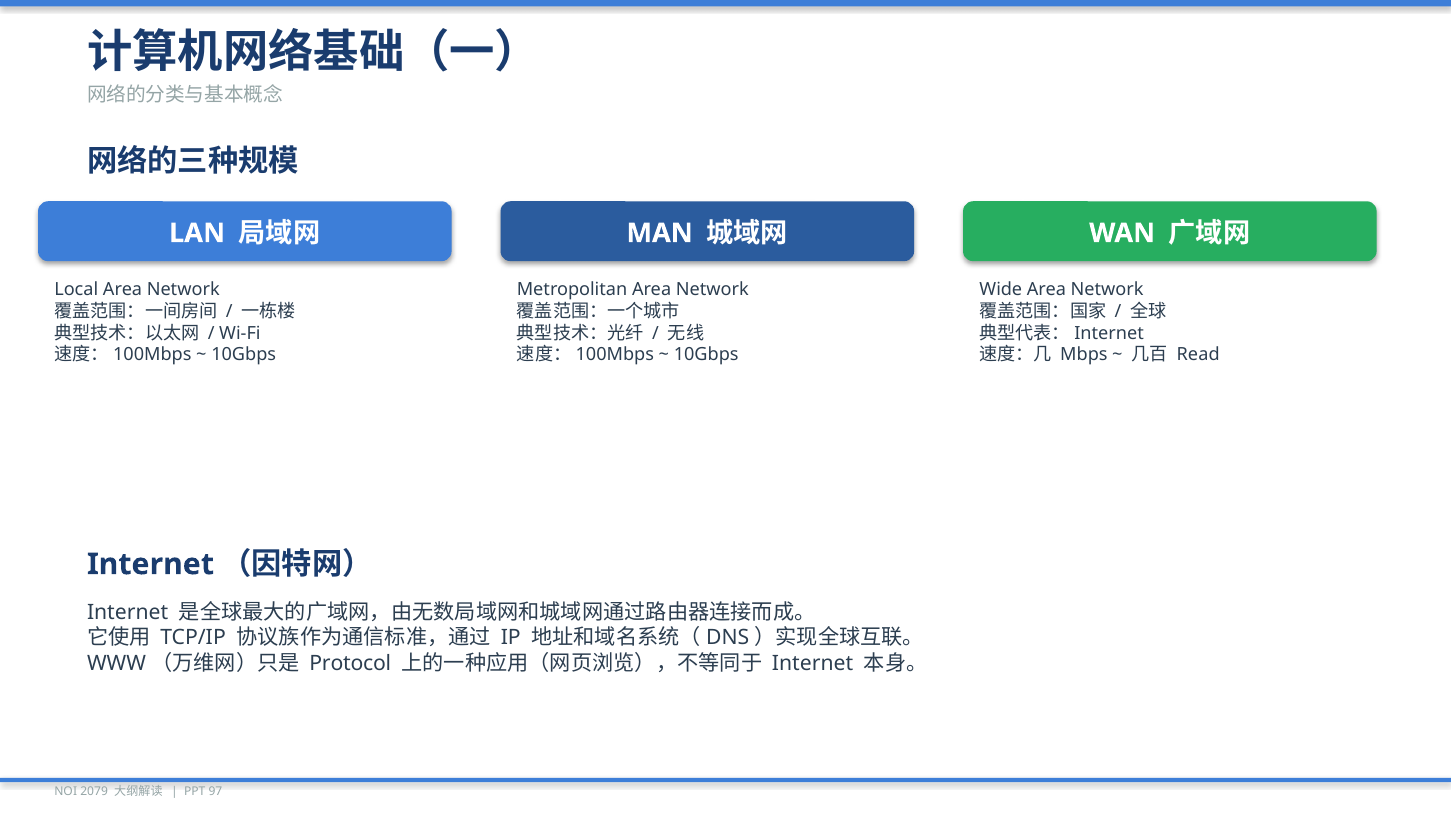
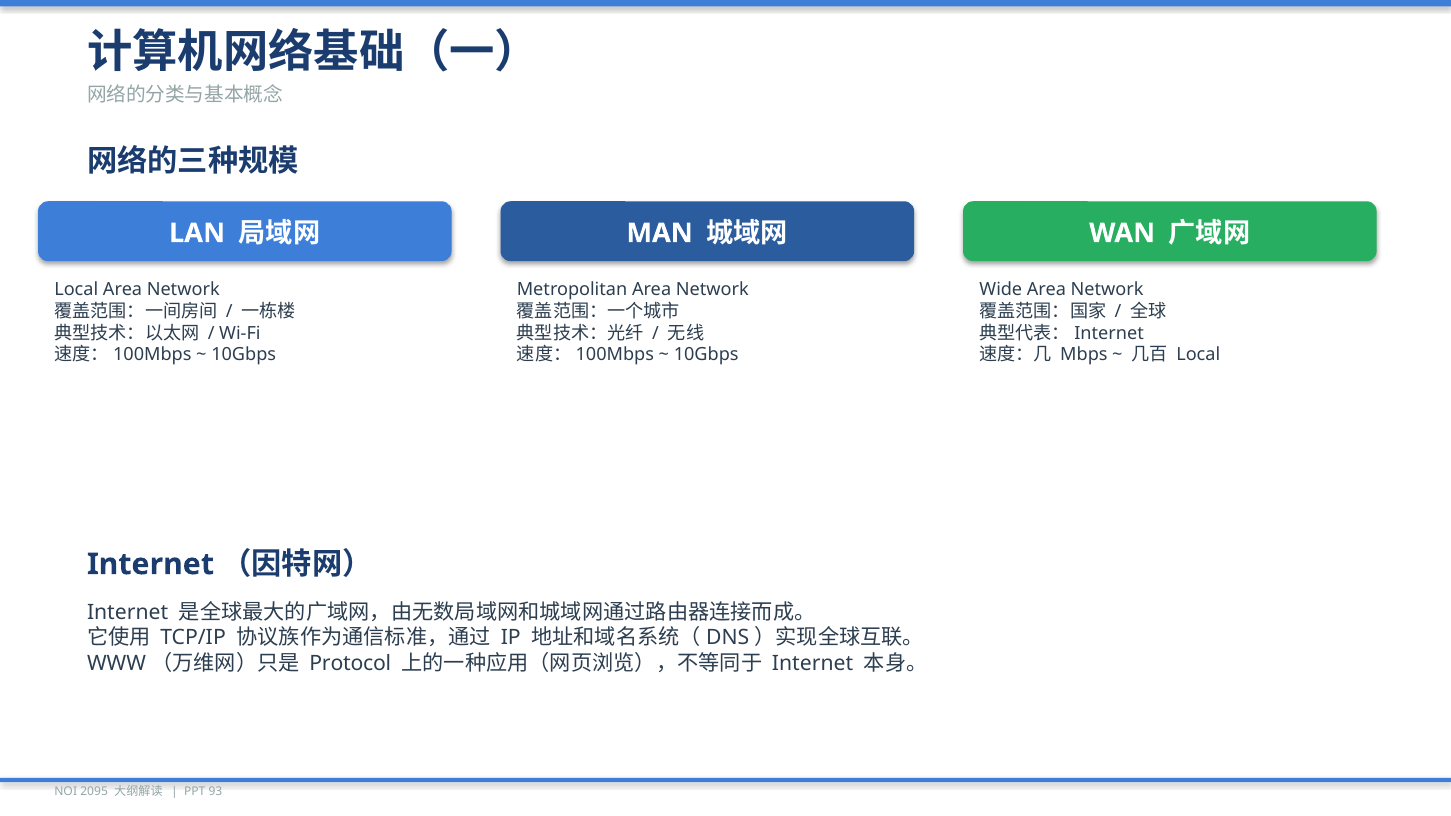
Read at (1198, 355): Read -> Local
2079: 2079 -> 2095
97: 97 -> 93
